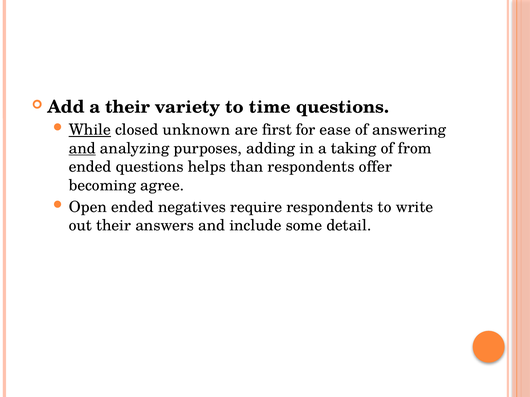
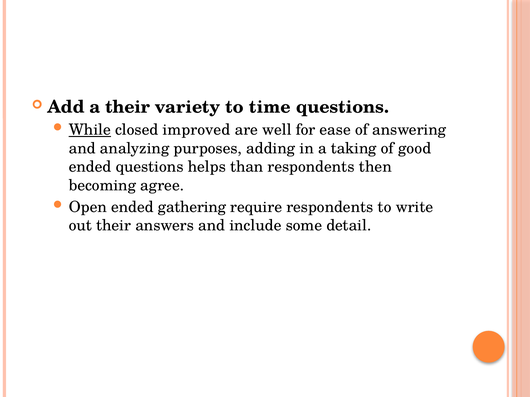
unknown: unknown -> improved
first: first -> well
and at (82, 149) underline: present -> none
from: from -> good
offer: offer -> then
negatives: negatives -> gathering
